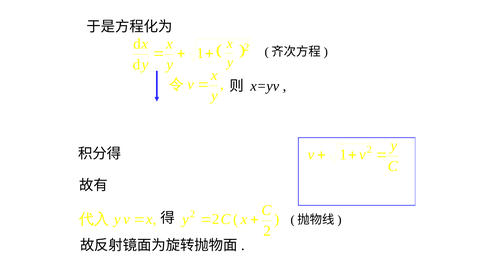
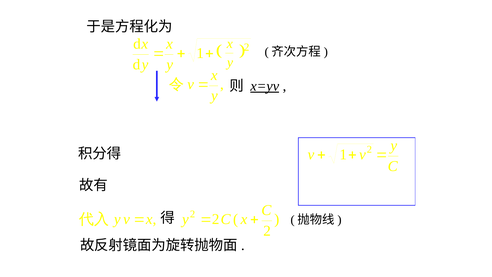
x=yv underline: none -> present
